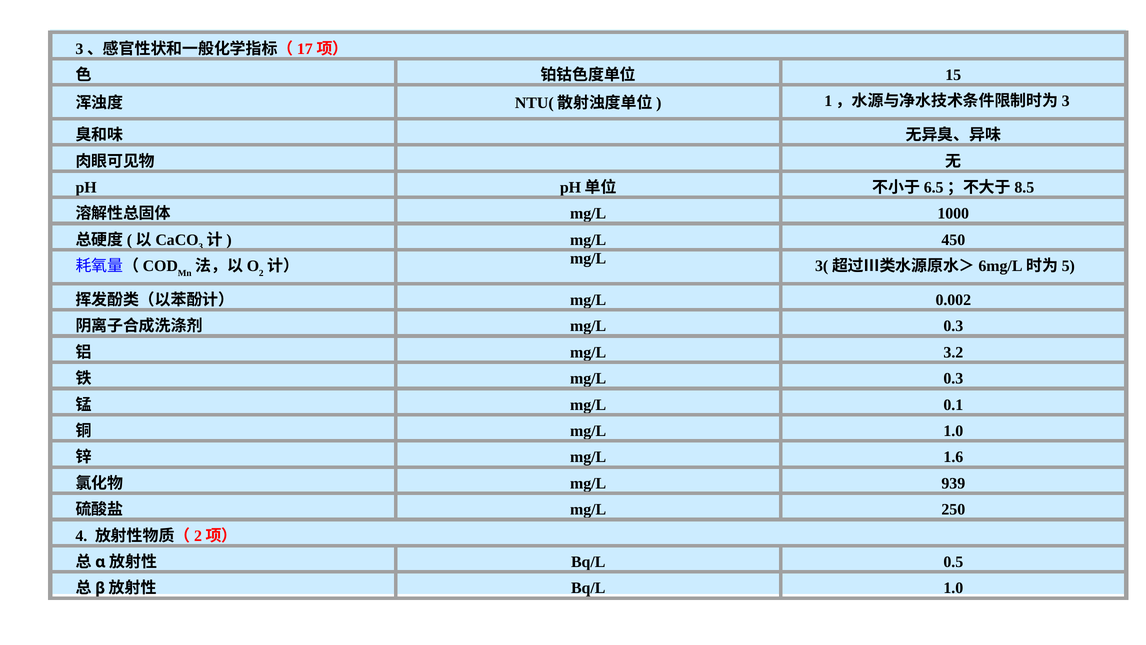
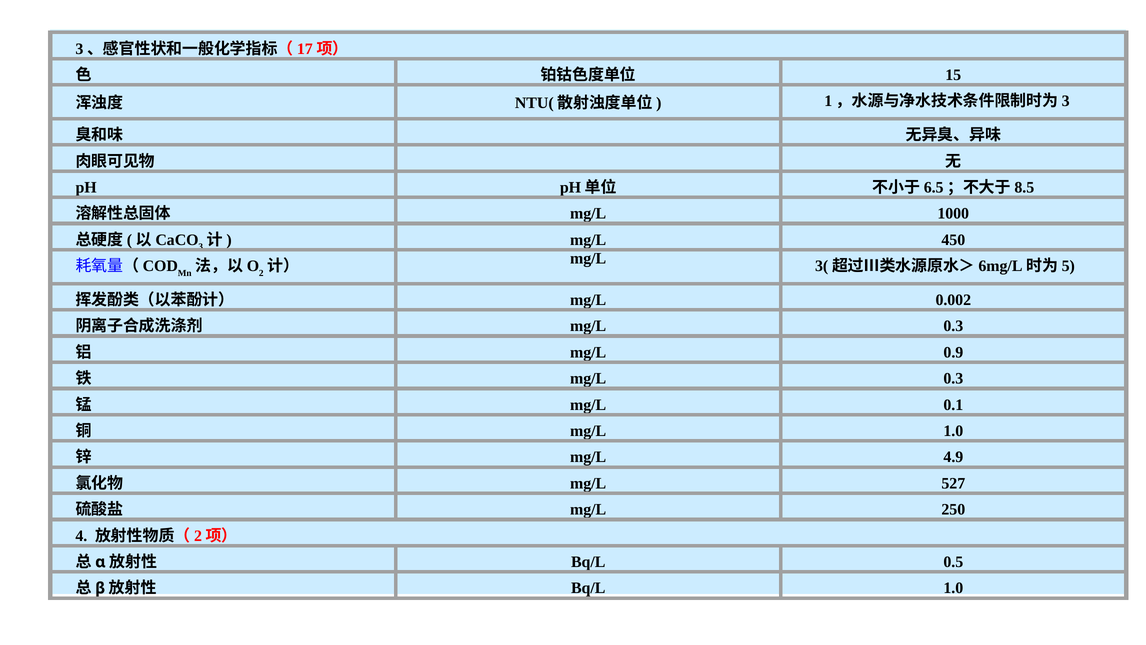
3.2: 3.2 -> 0.9
1.6: 1.6 -> 4.9
939: 939 -> 527
